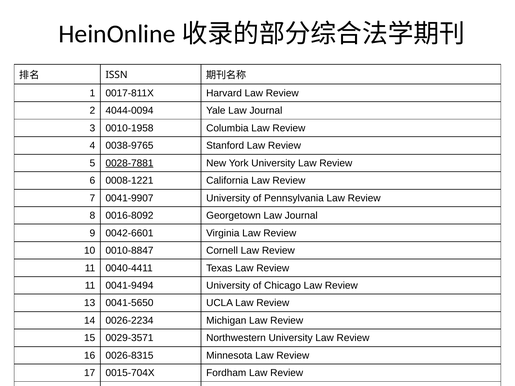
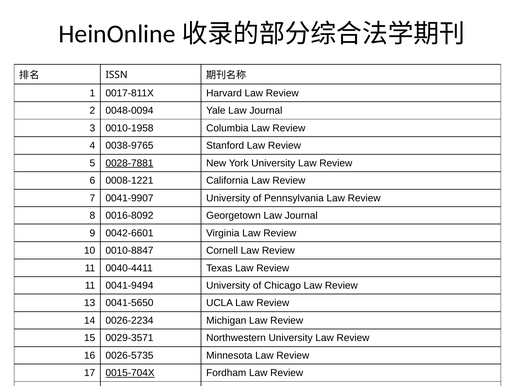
4044-0094: 4044-0094 -> 0048-0094
0026-8315: 0026-8315 -> 0026-5735
0015-704X underline: none -> present
